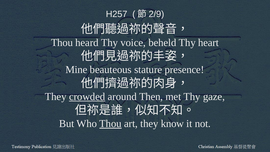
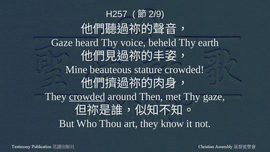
Thou at (62, 43): Thou -> Gaze
heart: heart -> earth
stature presence: presence -> crowded
Thou at (110, 124) underline: present -> none
